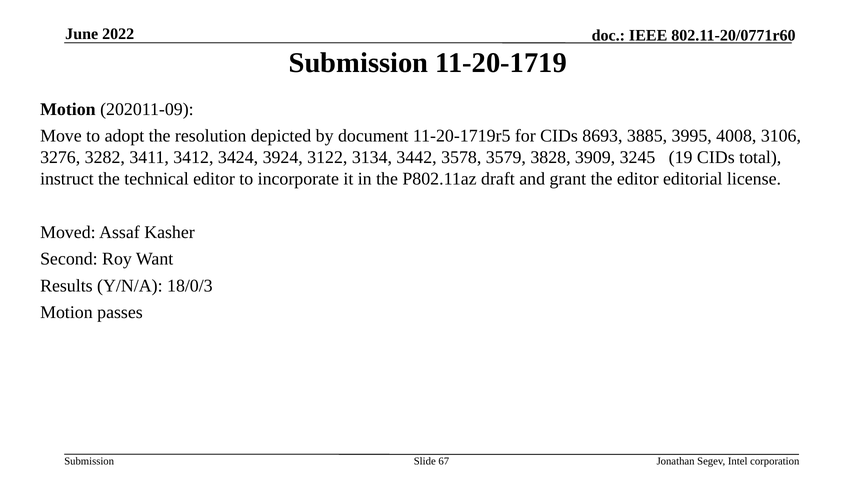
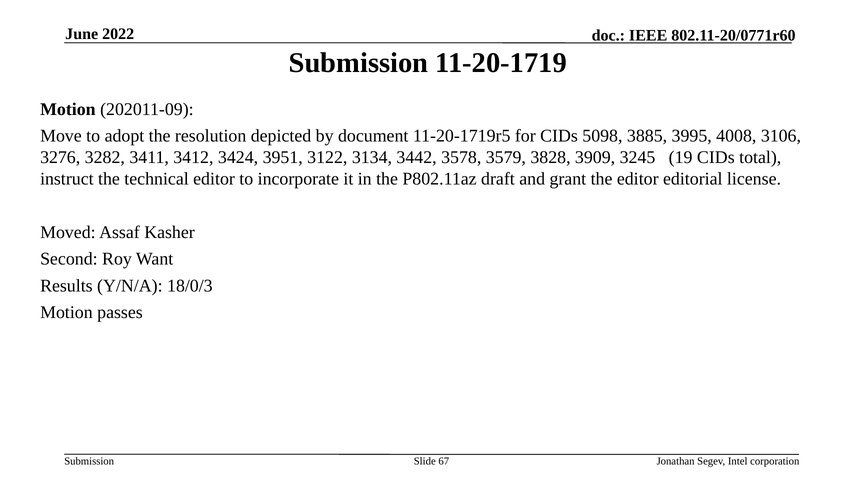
8693: 8693 -> 5098
3924: 3924 -> 3951
